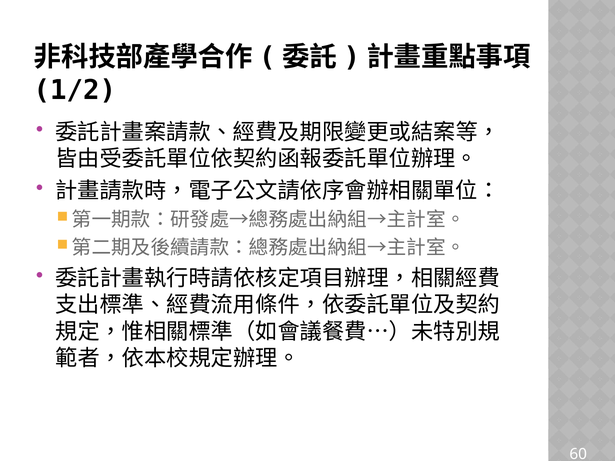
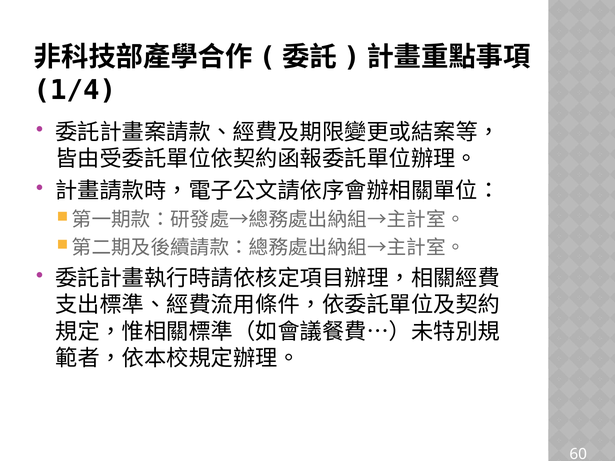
1/2: 1/2 -> 1/4
